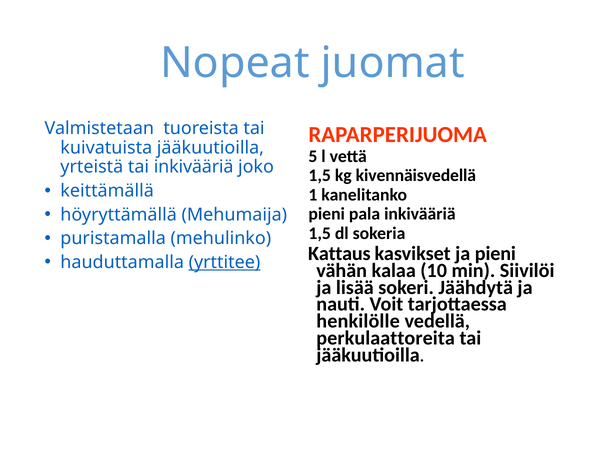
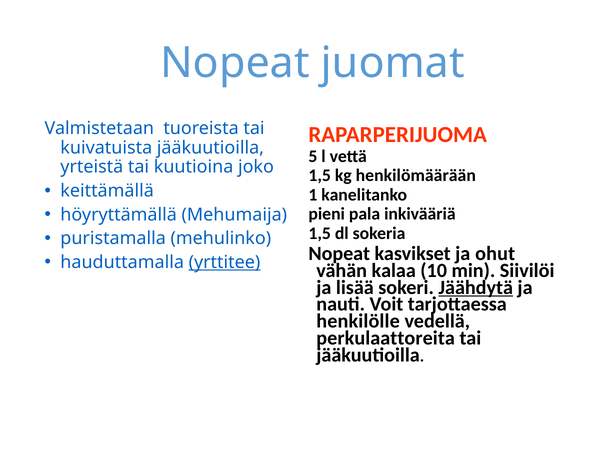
tai inkivääriä: inkivääriä -> kuutioina
kivennäisvedellä: kivennäisvedellä -> henkilömäärään
Kattaus at (339, 253): Kattaus -> Nopeat
ja pieni: pieni -> ohut
Jäähdytä underline: none -> present
